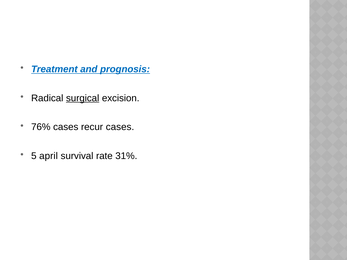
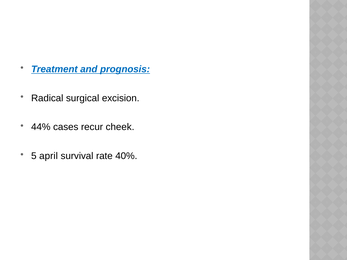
surgical underline: present -> none
76%: 76% -> 44%
recur cases: cases -> cheek
31%: 31% -> 40%
